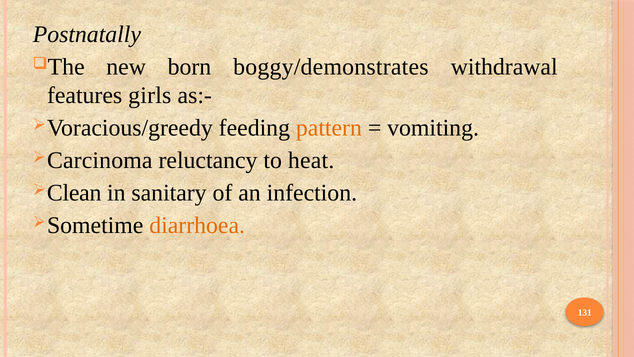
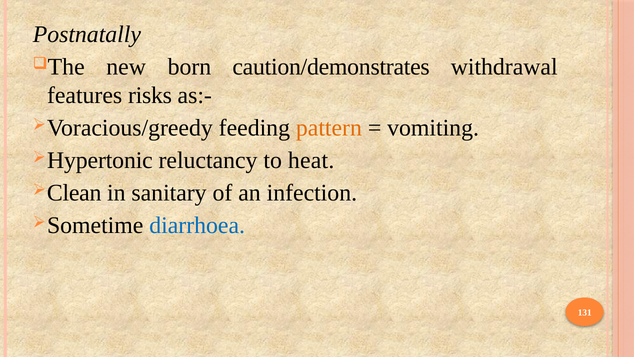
boggy/demonstrates: boggy/demonstrates -> caution/demonstrates
girls: girls -> risks
Carcinoma: Carcinoma -> Hypertonic
diarrhoea colour: orange -> blue
